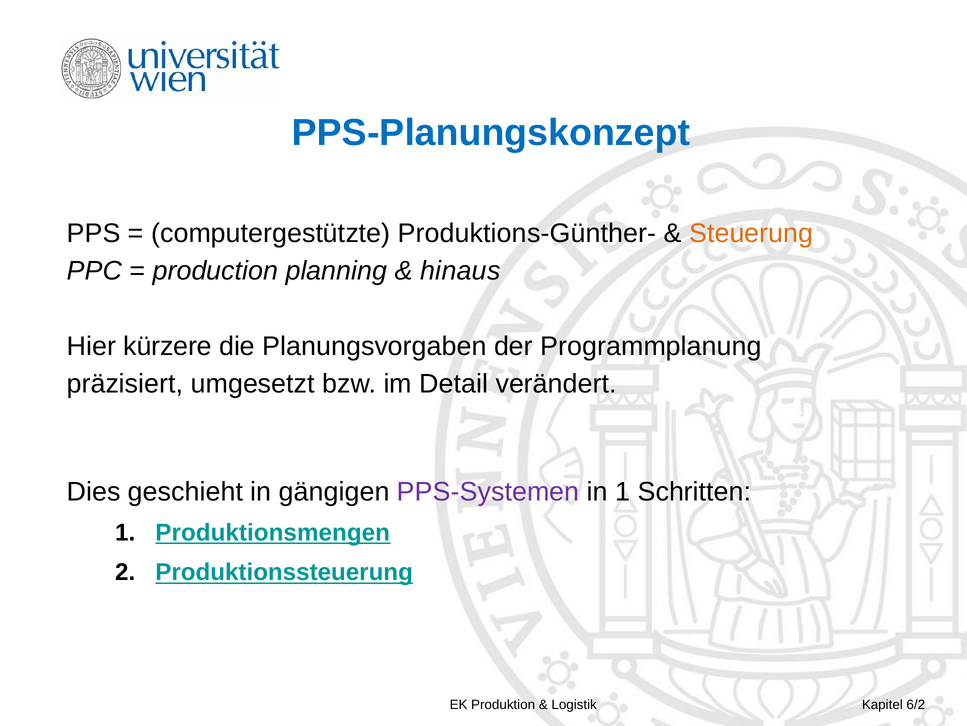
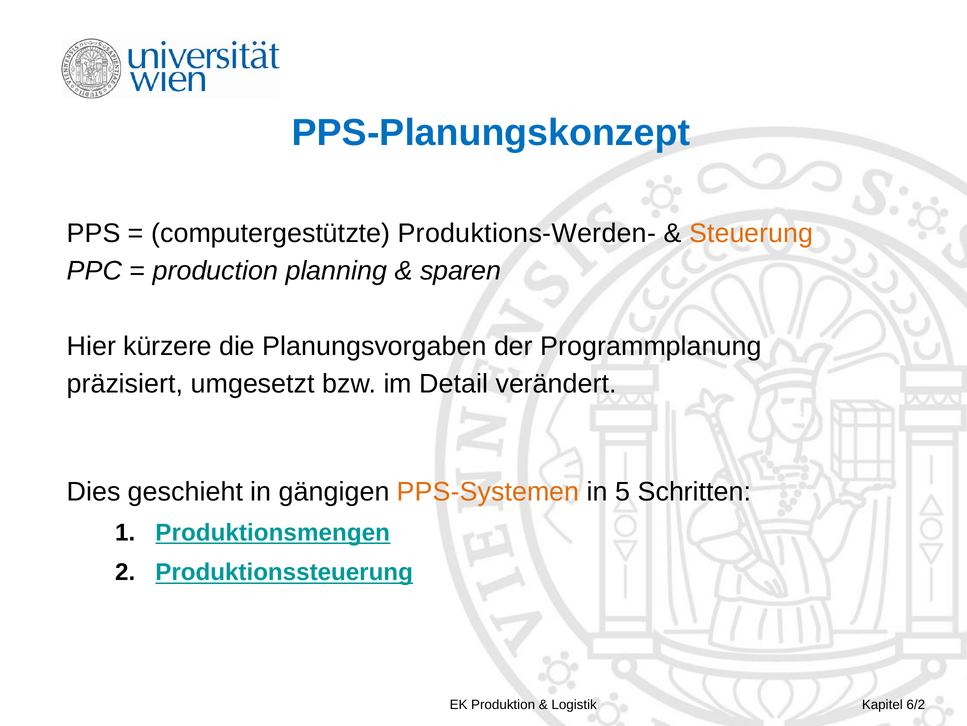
Produktions-Günther-: Produktions-Günther- -> Produktions-Werden-
hinaus: hinaus -> sparen
PPS-Systemen colour: purple -> orange
in 1: 1 -> 5
